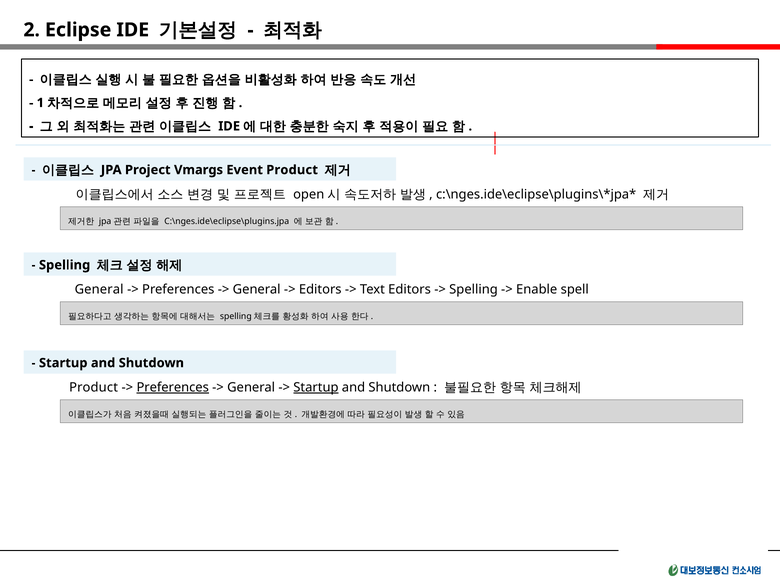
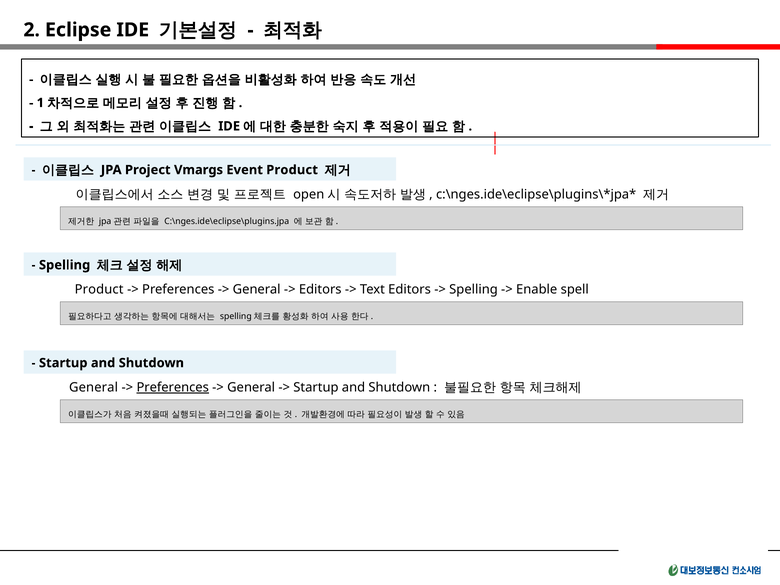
General at (99, 290): General -> Product
Product at (94, 388): Product -> General
Startup at (316, 388) underline: present -> none
